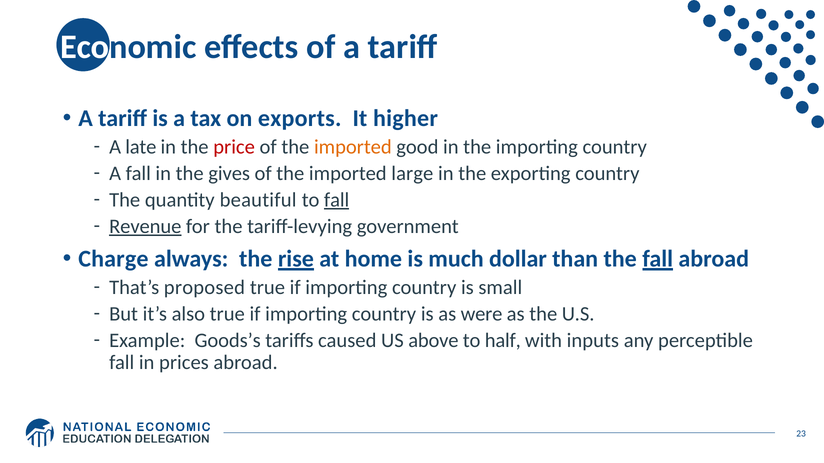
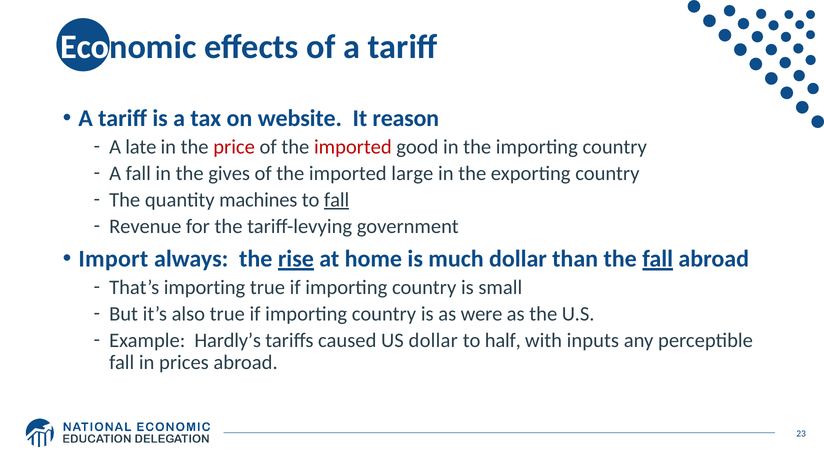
exports: exports -> website
higher: higher -> reason
imported at (353, 147) colour: orange -> red
beautiful: beautiful -> machines
Revenue underline: present -> none
Charge: Charge -> Import
That’s proposed: proposed -> importing
Goods’s: Goods’s -> Hardly’s
US above: above -> dollar
